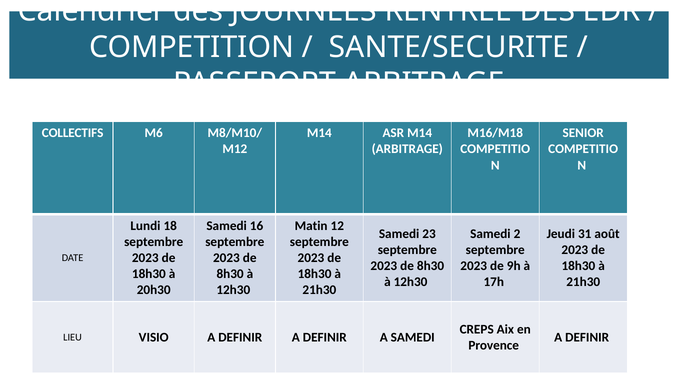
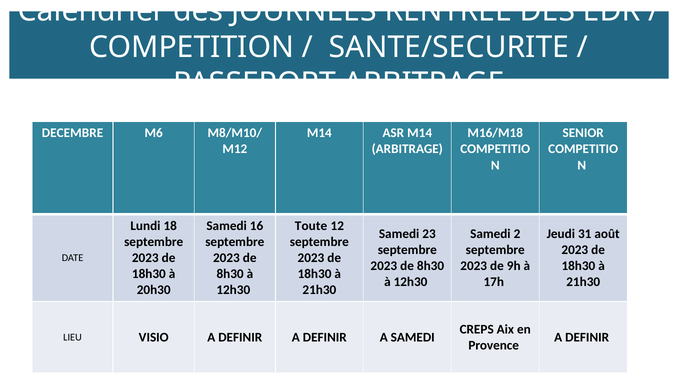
COLLECTIFS: COLLECTIFS -> DECEMBRE
Matin: Matin -> Toute
